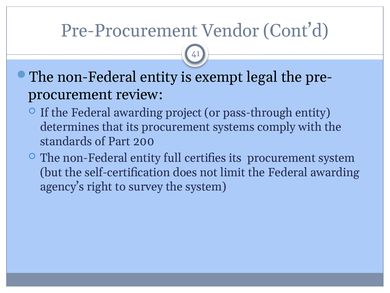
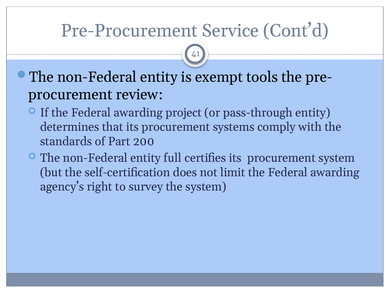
Vendor: Vendor -> Service
legal: legal -> tools
